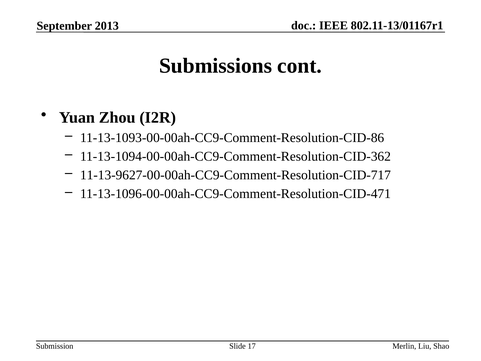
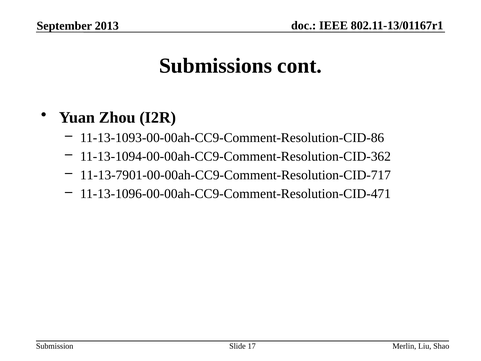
11-13-9627-00-00ah-CC9-Comment-Resolution-CID-717: 11-13-9627-00-00ah-CC9-Comment-Resolution-CID-717 -> 11-13-7901-00-00ah-CC9-Comment-Resolution-CID-717
